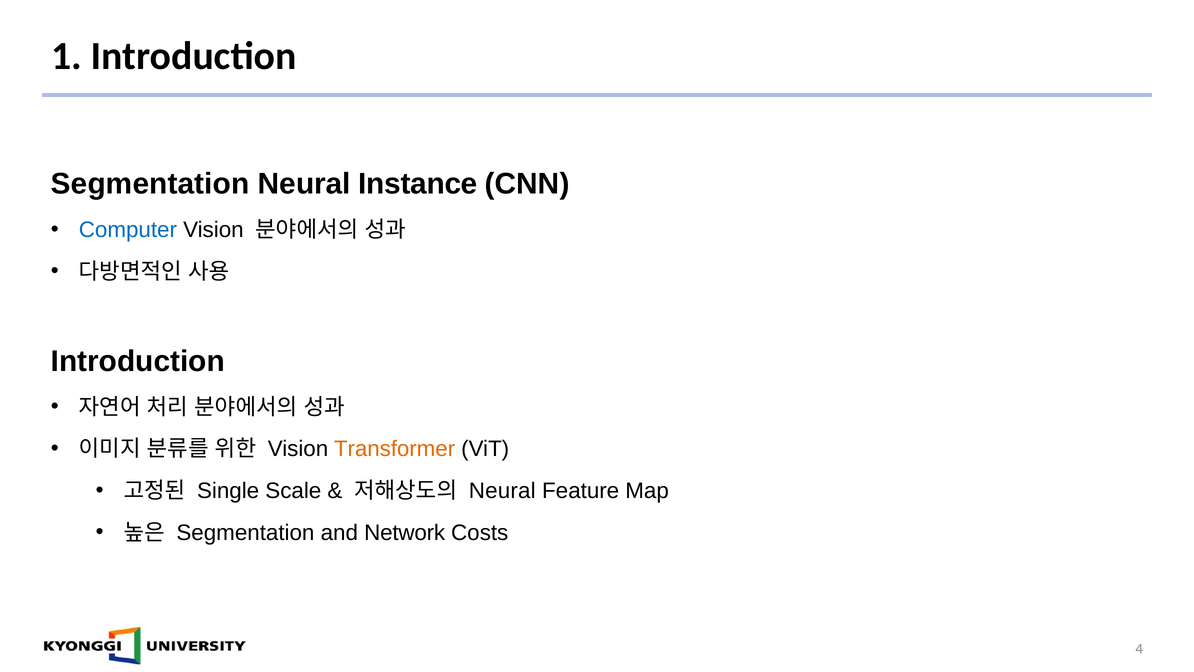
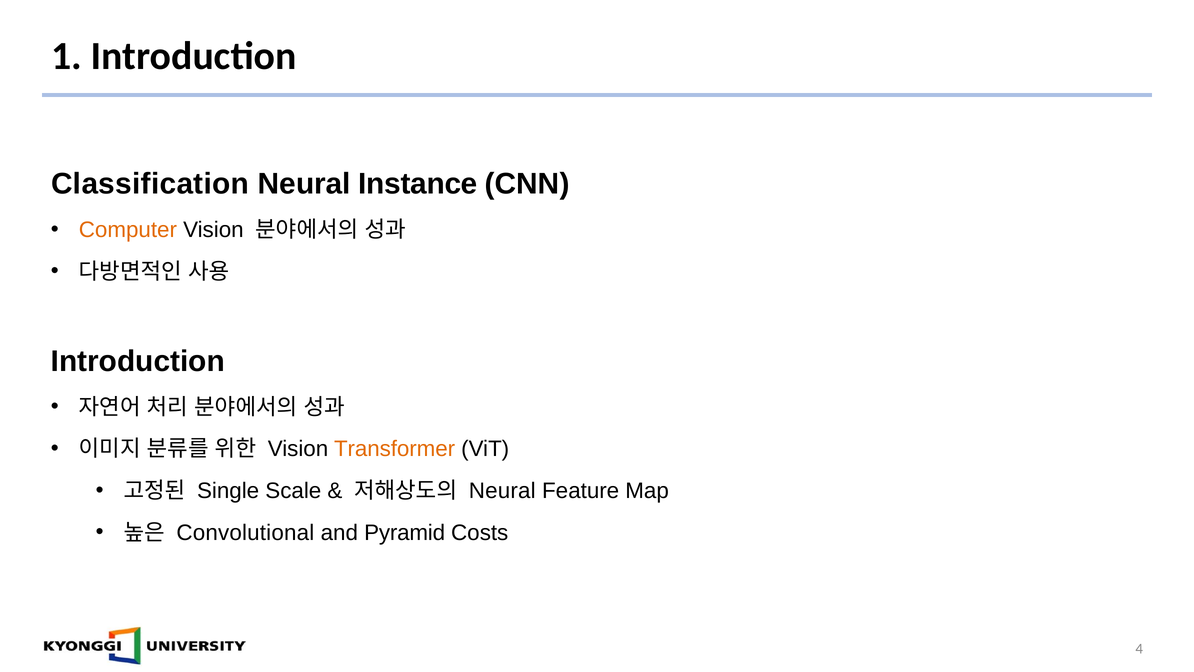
Segmentation at (150, 184): Segmentation -> Classification
Computer colour: blue -> orange
Segmentation at (245, 532): Segmentation -> Convolutional
Network: Network -> Pyramid
